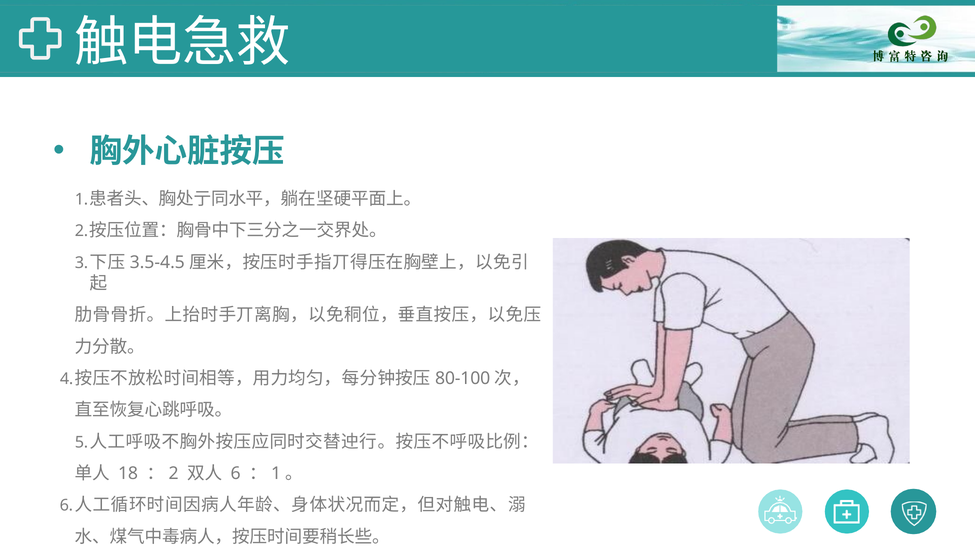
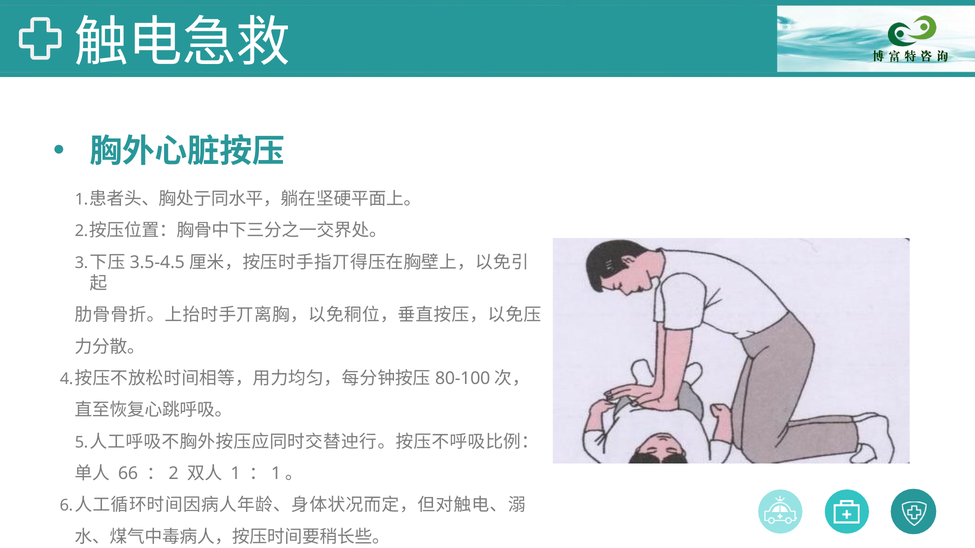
18: 18 -> 66
6 at (236, 474): 6 -> 1
